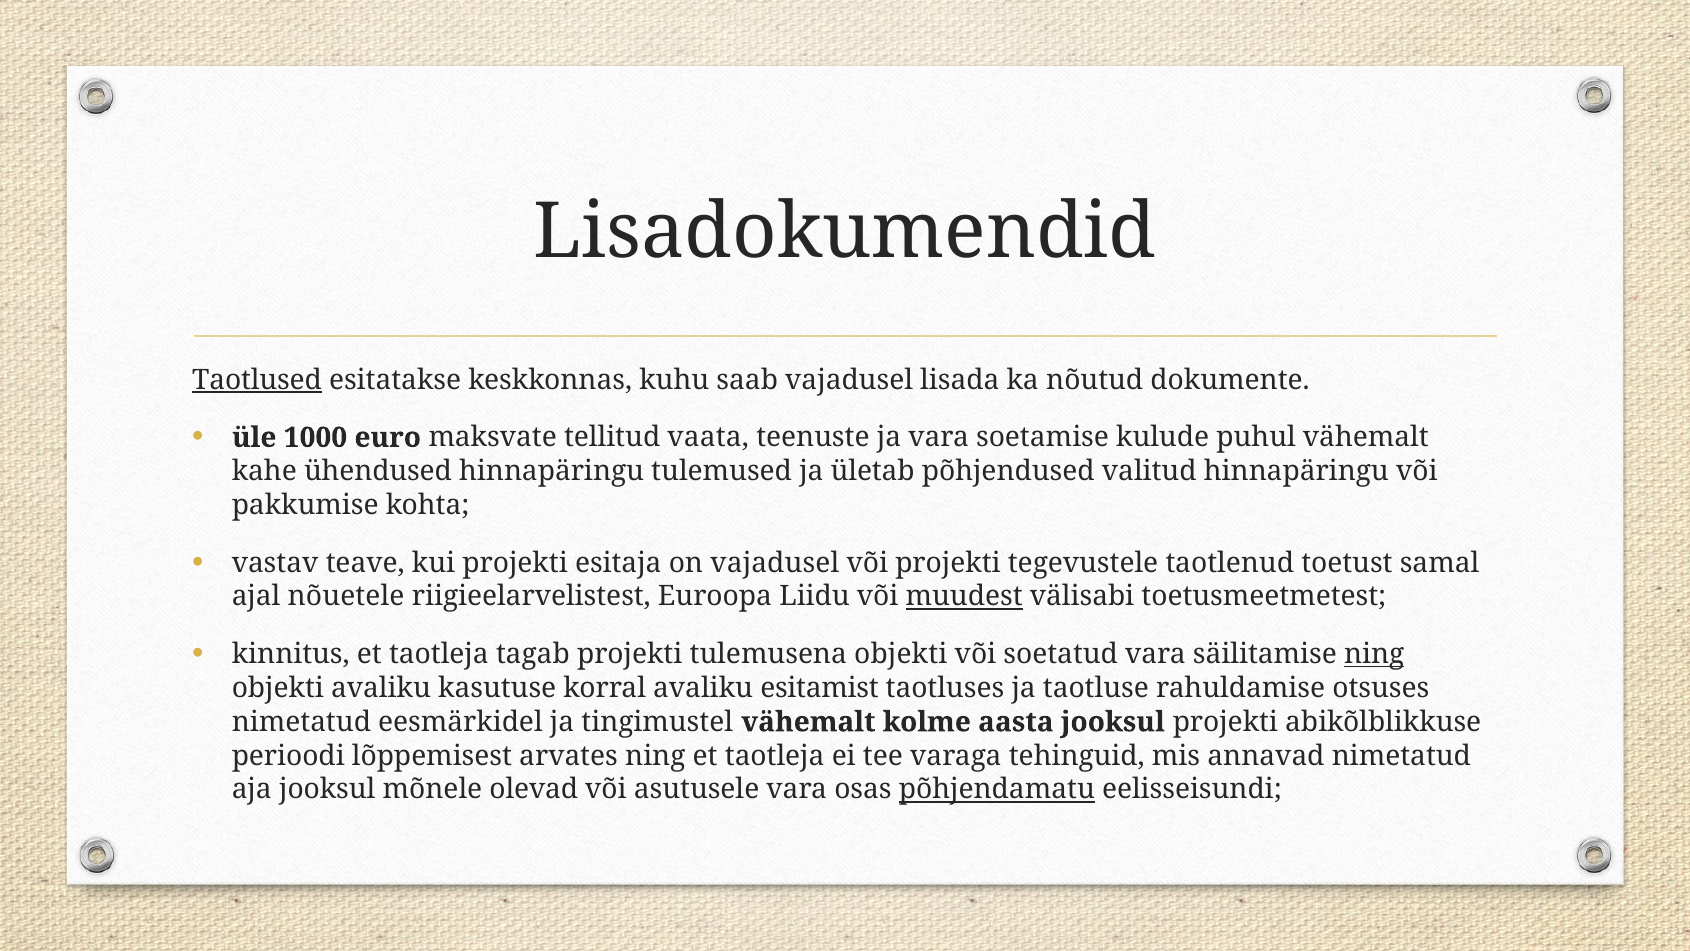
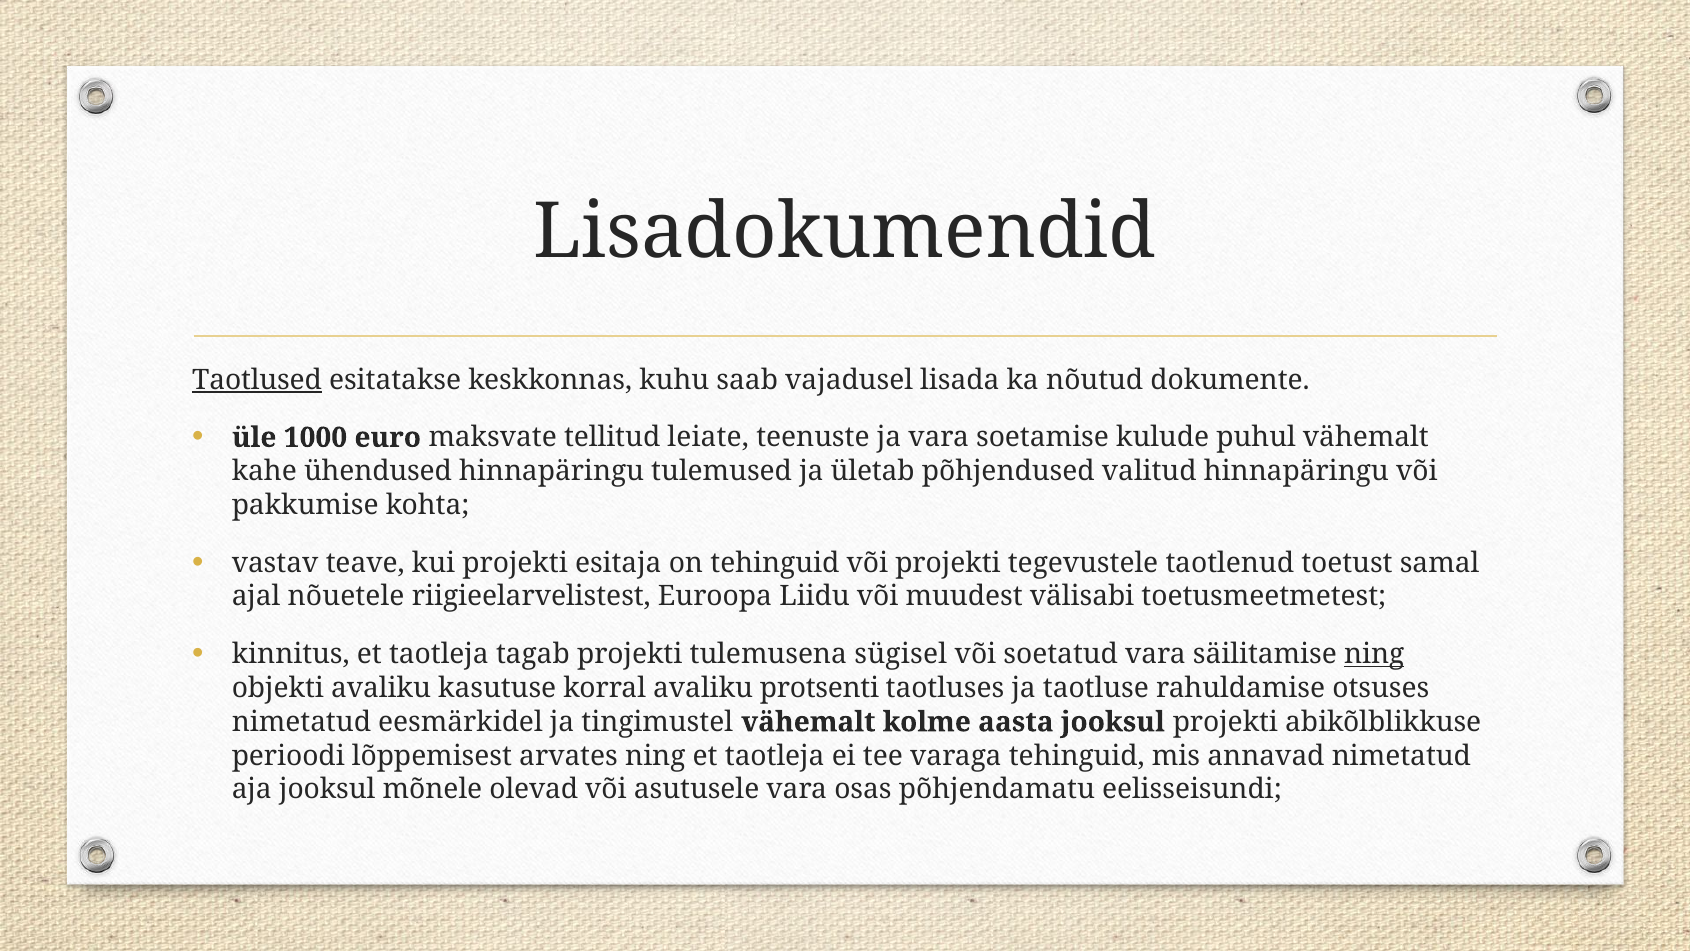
vaata: vaata -> leiate
on vajadusel: vajadusel -> tehinguid
muudest underline: present -> none
tulemusena objekti: objekti -> sügisel
esitamist: esitamist -> protsenti
põhjendamatu underline: present -> none
